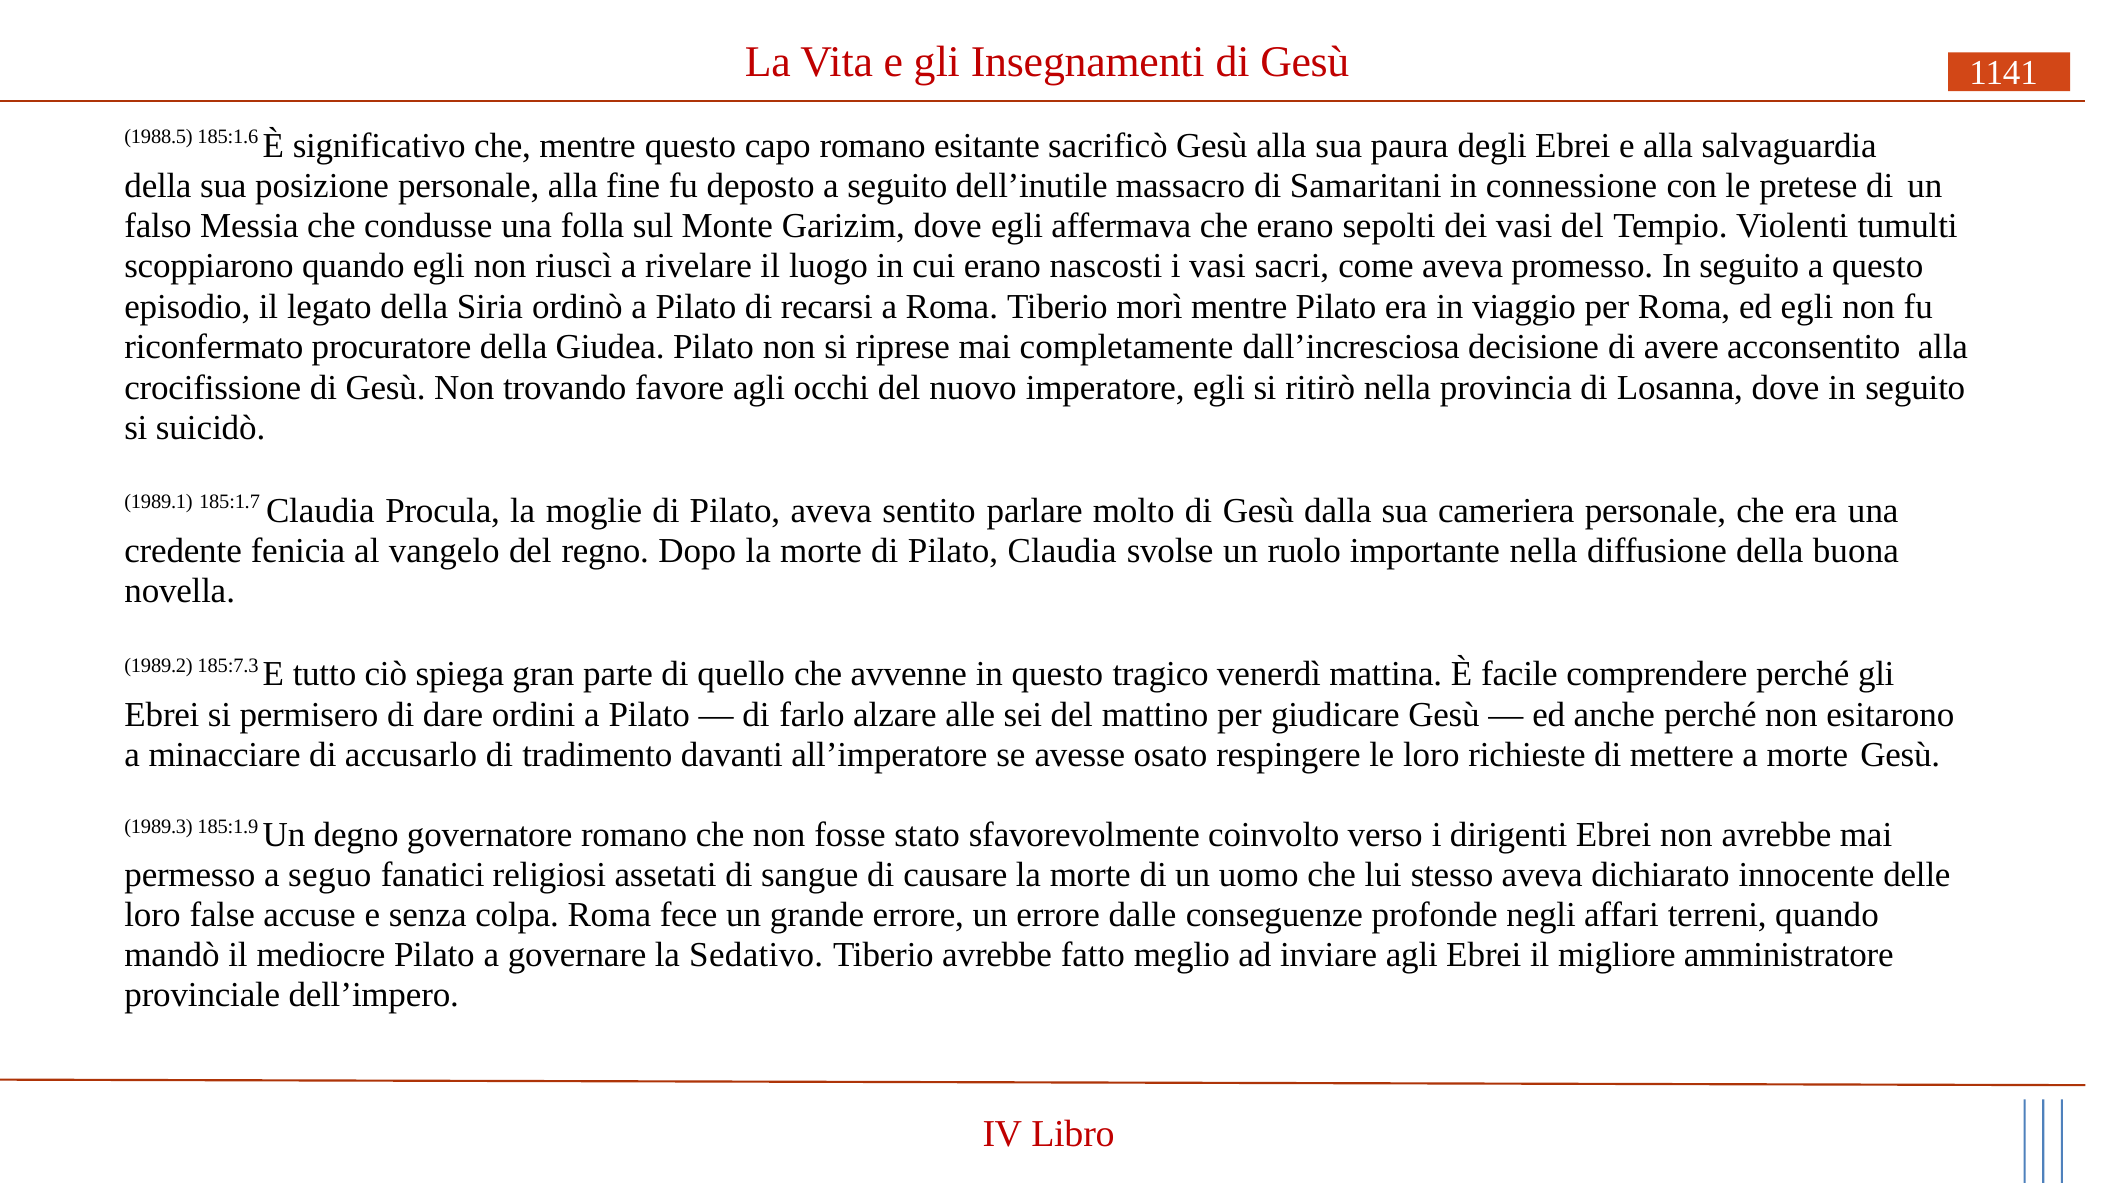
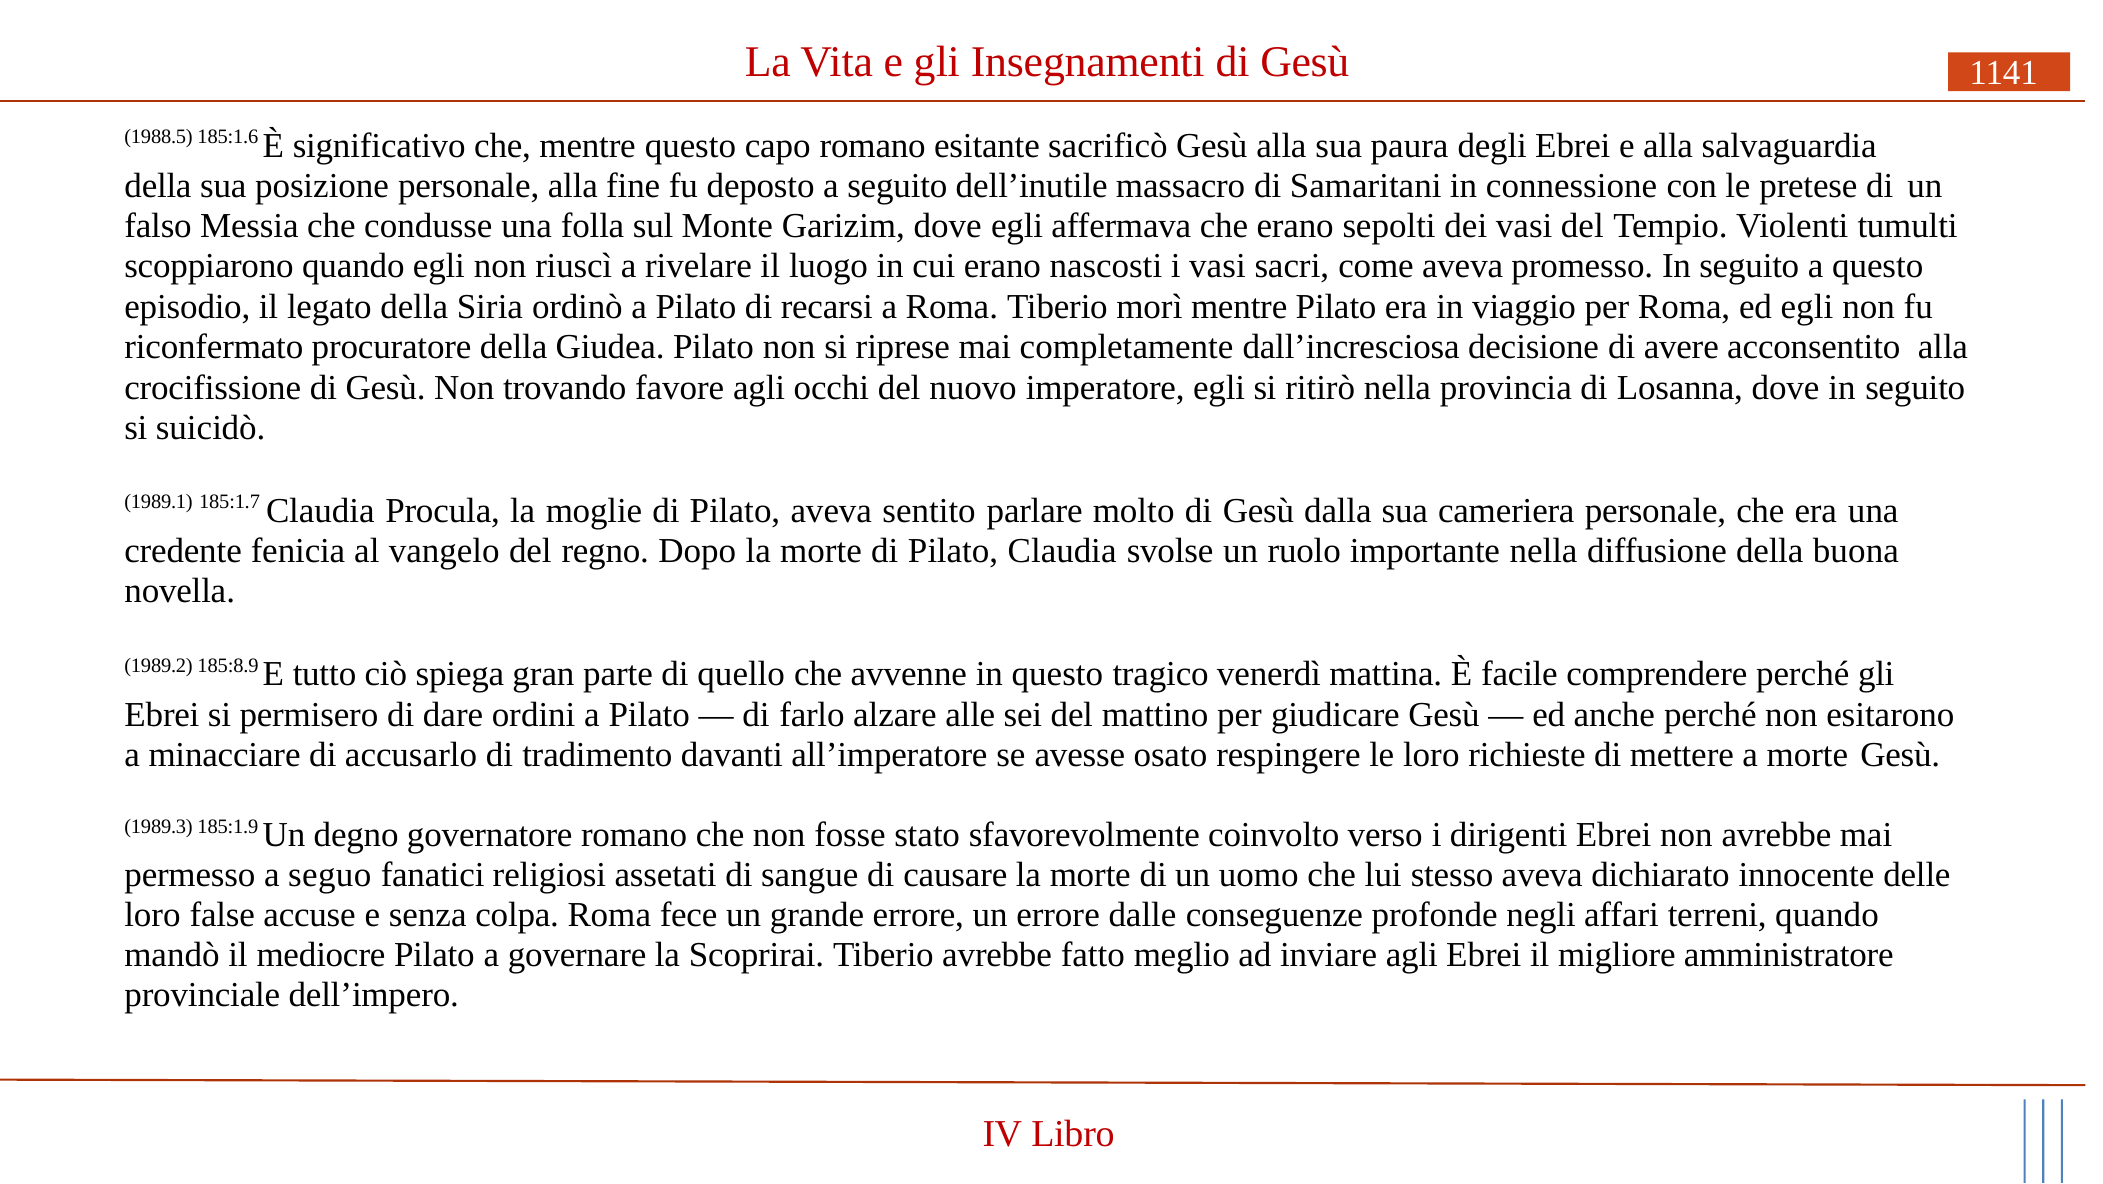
185:7.3: 185:7.3 -> 185:8.9
Sedativo: Sedativo -> Scoprirai
